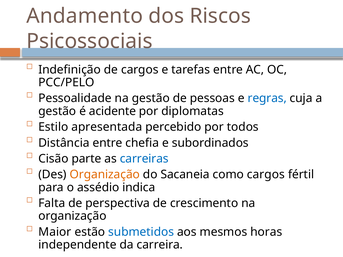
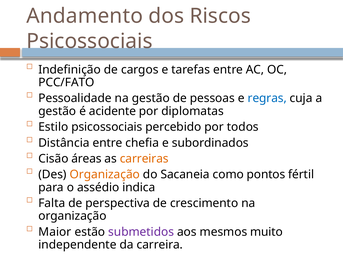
PCC/PELO: PCC/PELO -> PCC/FATO
Estilo apresentada: apresentada -> psicossociais
parte: parte -> áreas
carreiras colour: blue -> orange
como cargos: cargos -> pontos
submetidos colour: blue -> purple
horas: horas -> muito
